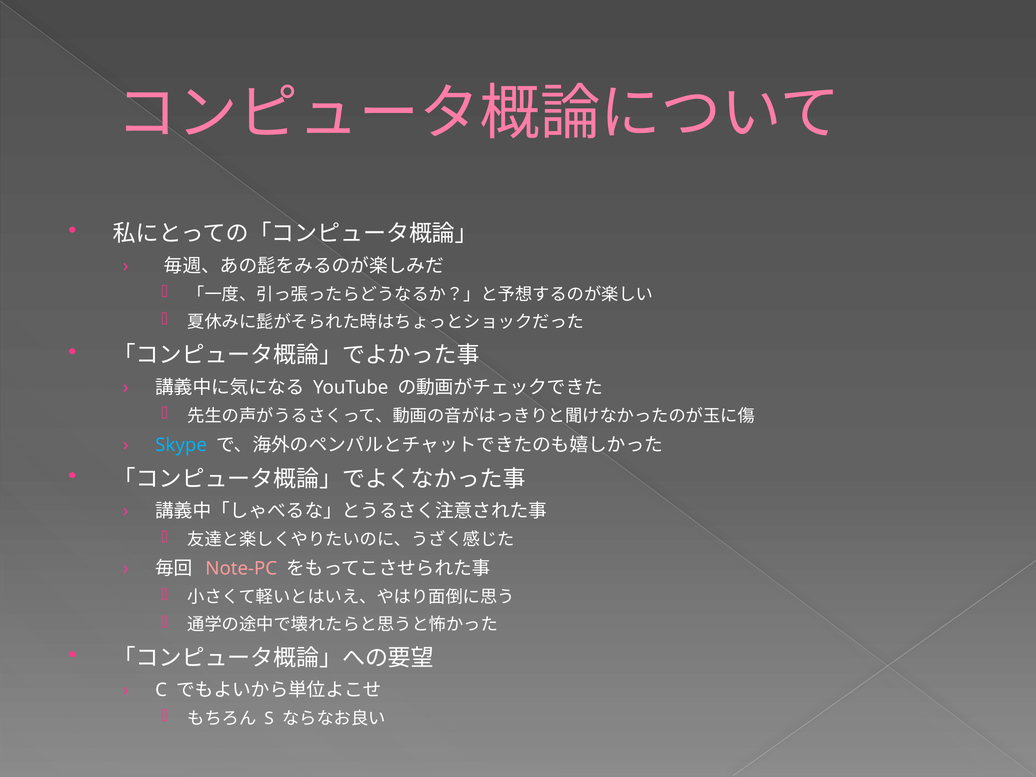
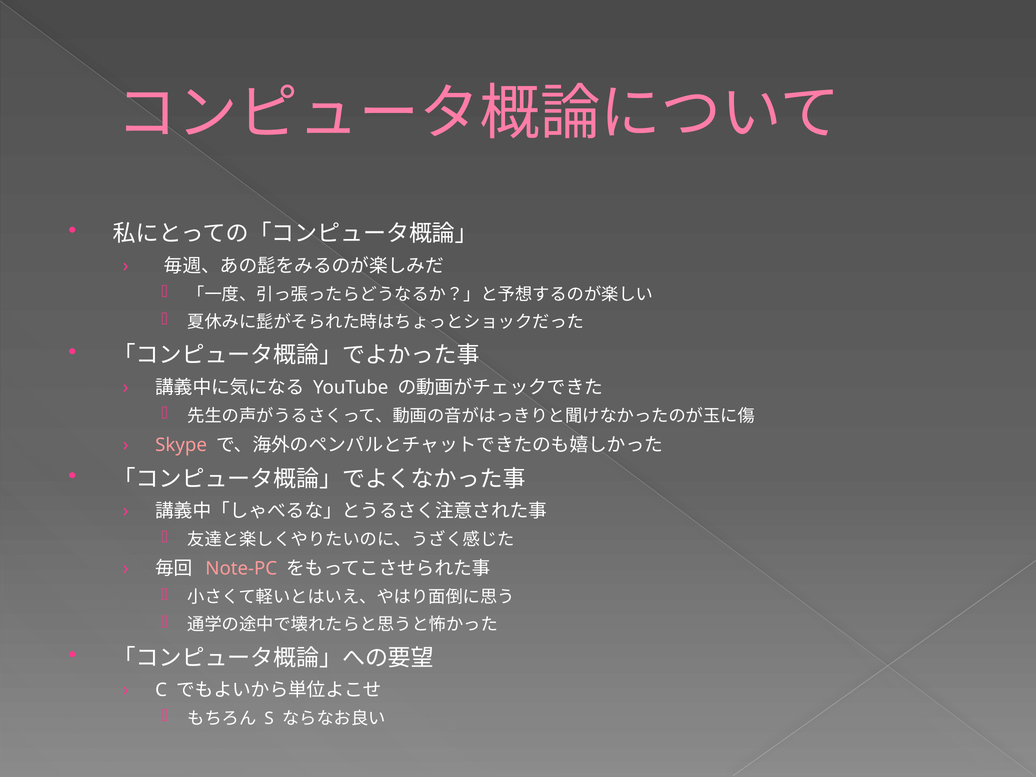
Skype colour: light blue -> pink
